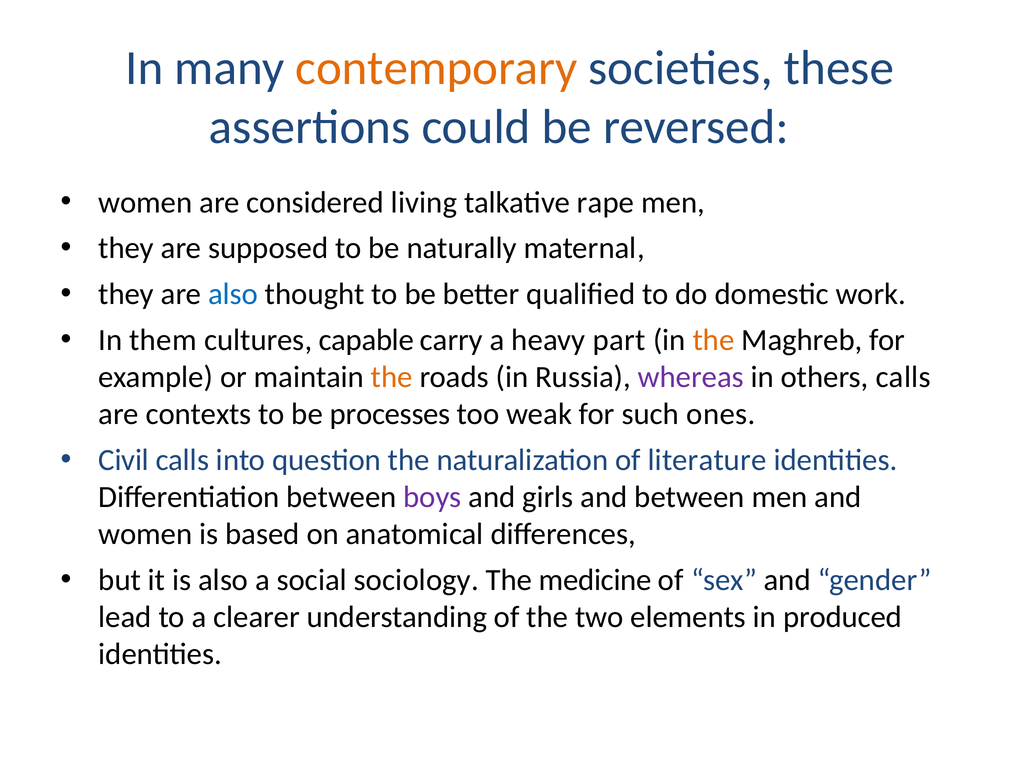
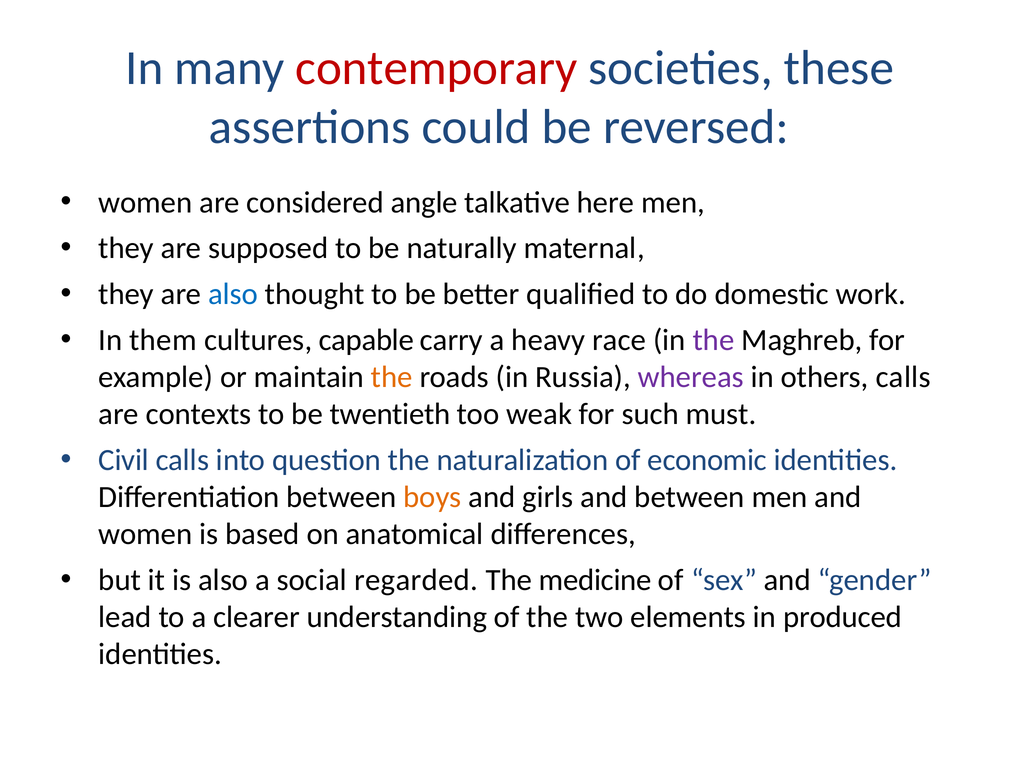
contemporary colour: orange -> red
living: living -> angle
rape: rape -> here
part: part -> race
the at (714, 340) colour: orange -> purple
processes: processes -> twentieth
ones: ones -> must
literature: literature -> economic
boys colour: purple -> orange
sociology: sociology -> regarded
